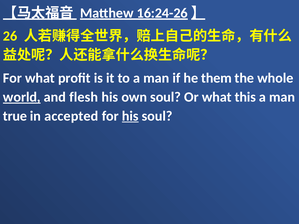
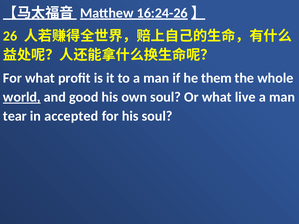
flesh: flesh -> good
this: this -> live
true: true -> tear
his at (130, 116) underline: present -> none
